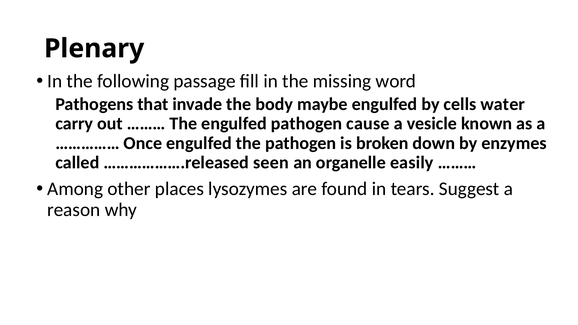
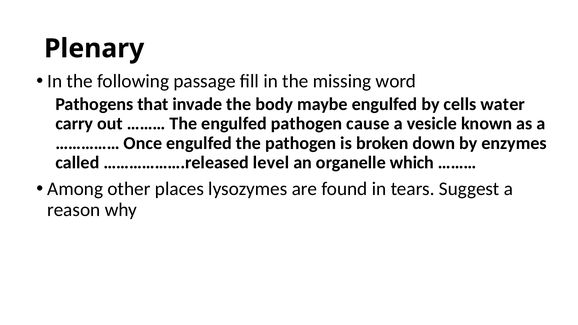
seen: seen -> level
easily: easily -> which
